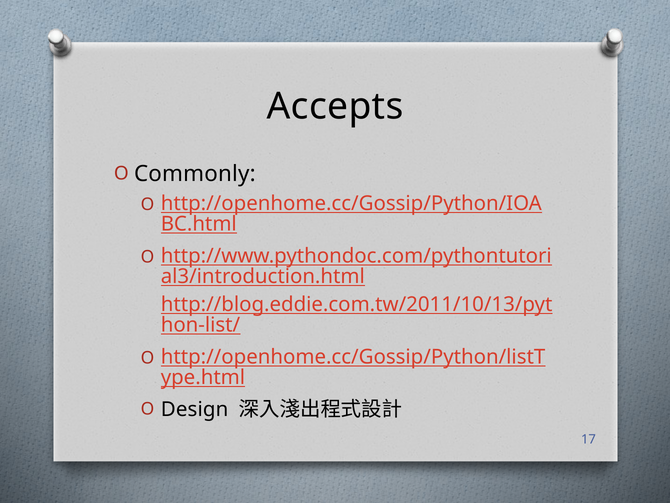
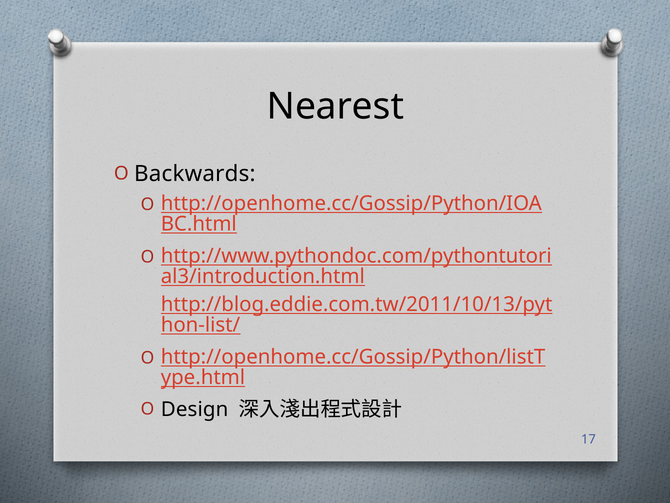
Accepts: Accepts -> Nearest
Commonly: Commonly -> Backwards
